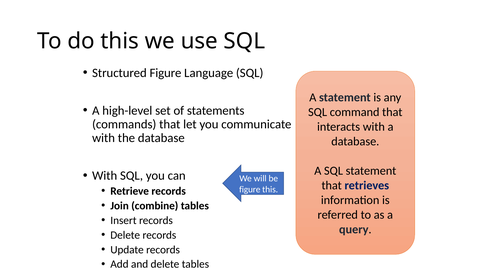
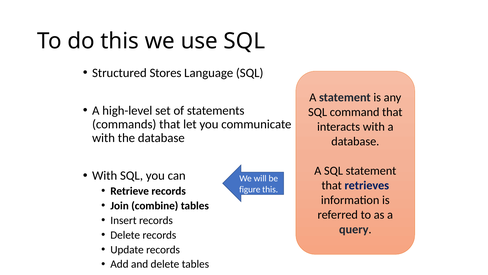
Structured Figure: Figure -> Stores
